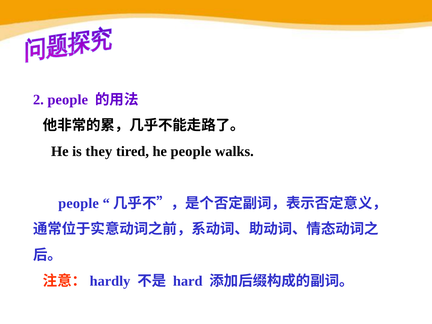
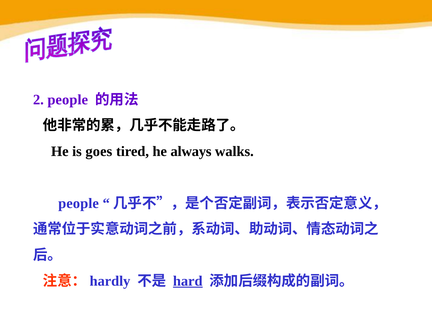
they: they -> goes
he people: people -> always
hard underline: none -> present
